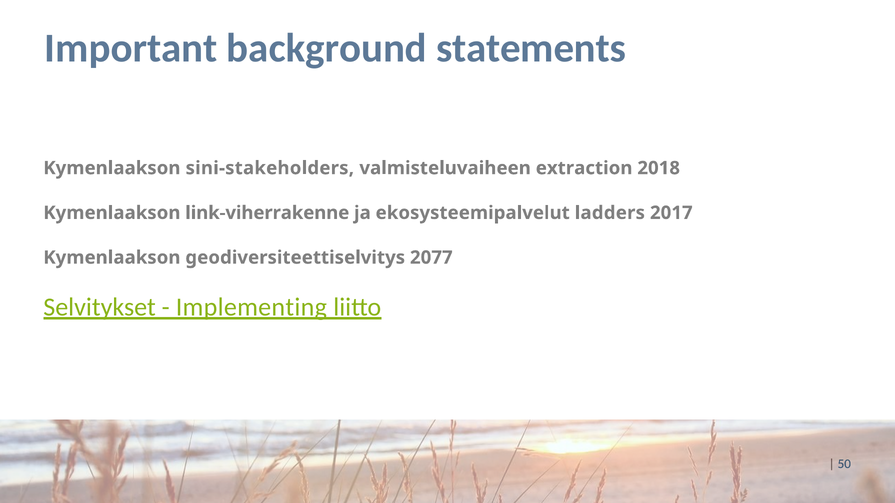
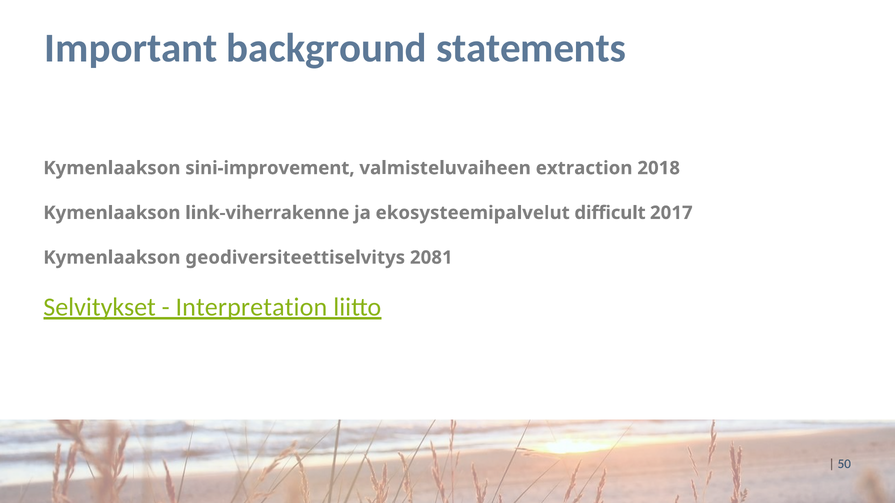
sini-stakeholders: sini-stakeholders -> sini-improvement
ladders: ladders -> difficult
2077: 2077 -> 2081
Implementing: Implementing -> Interpretation
